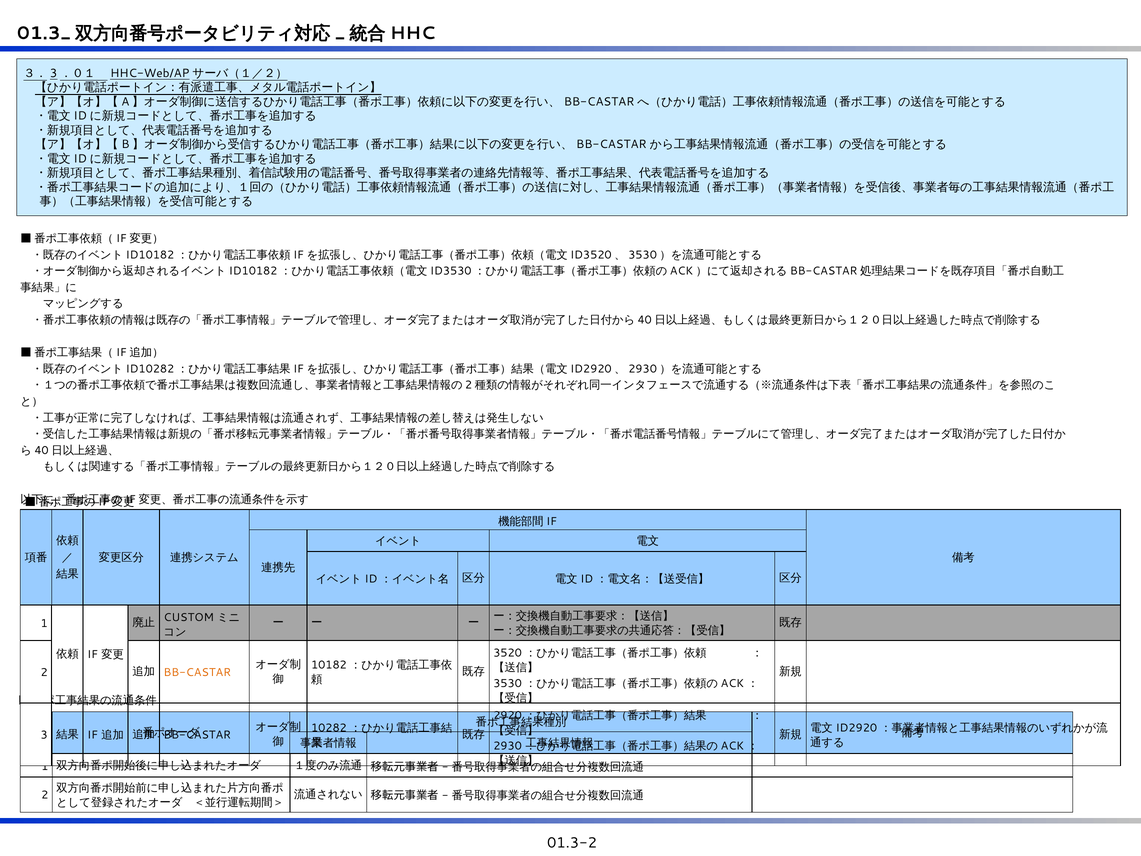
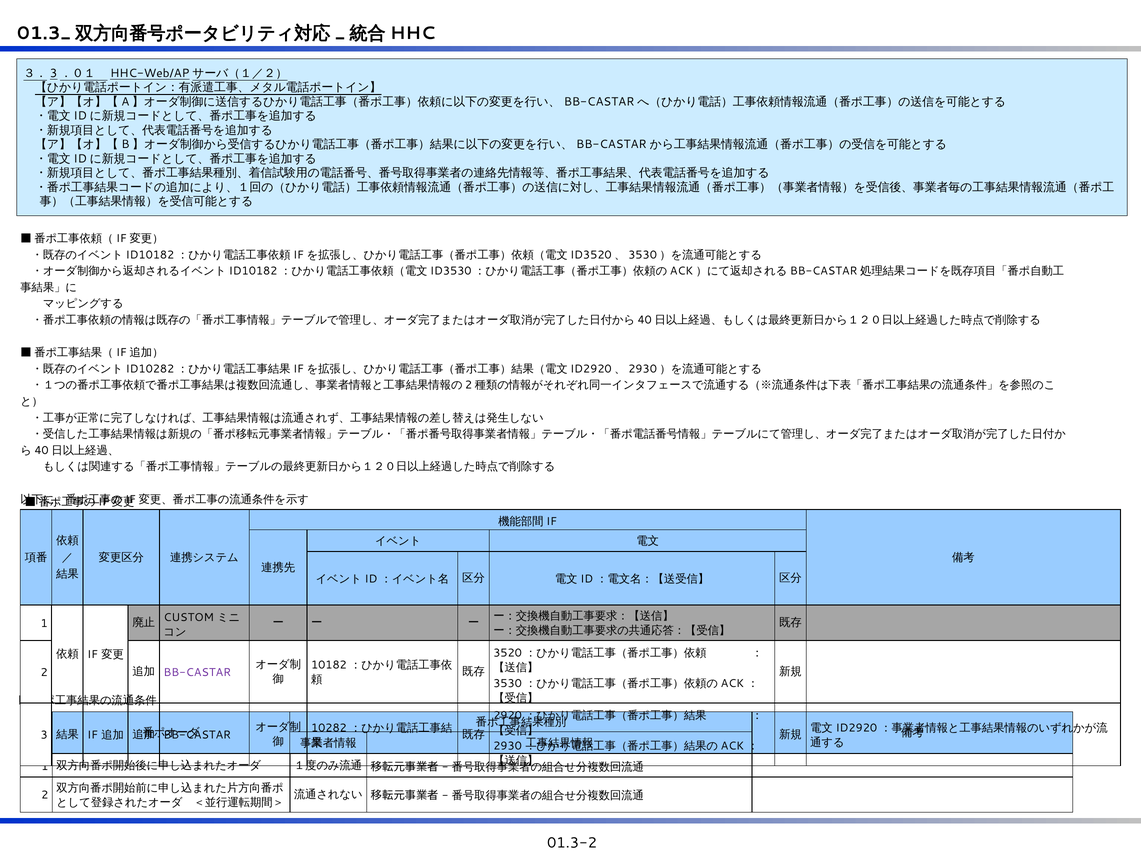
BB-CASTAR at (197, 672) colour: orange -> purple
